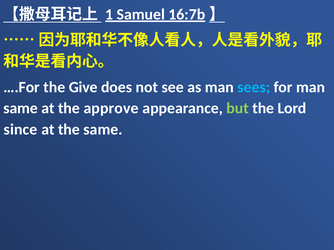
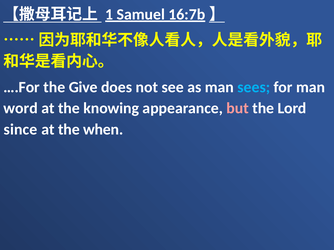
same at (21, 109): same -> word
approve: approve -> knowing
but colour: light green -> pink
the same: same -> when
